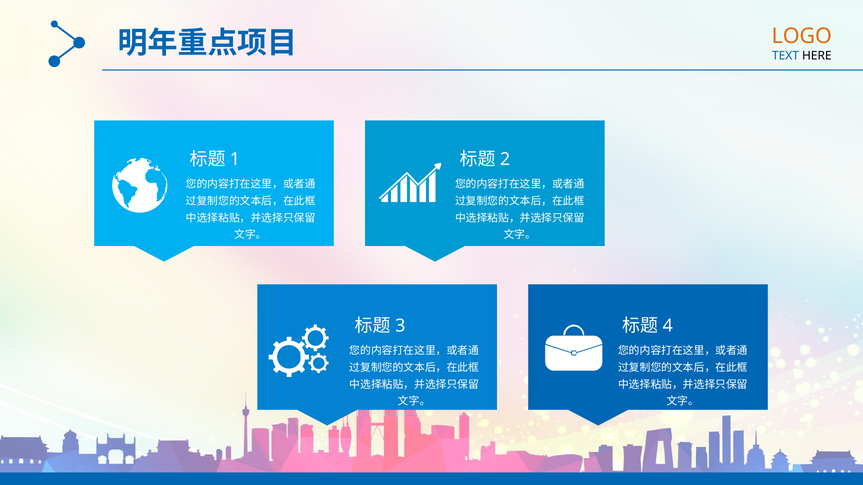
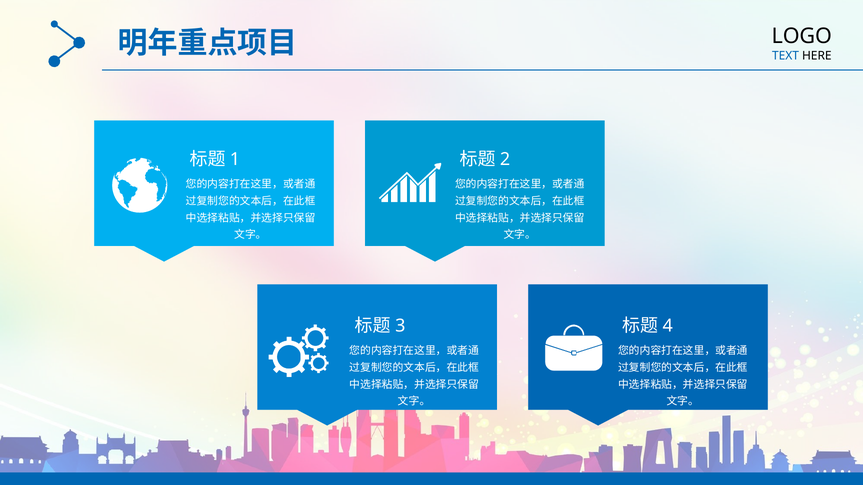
LOGO colour: orange -> black
